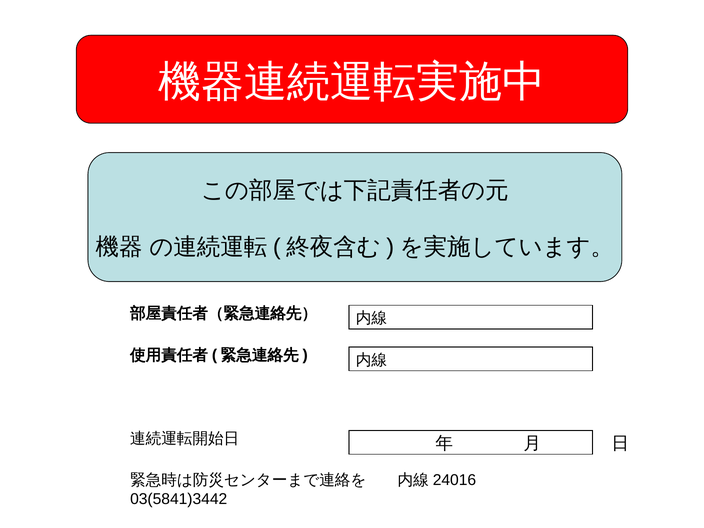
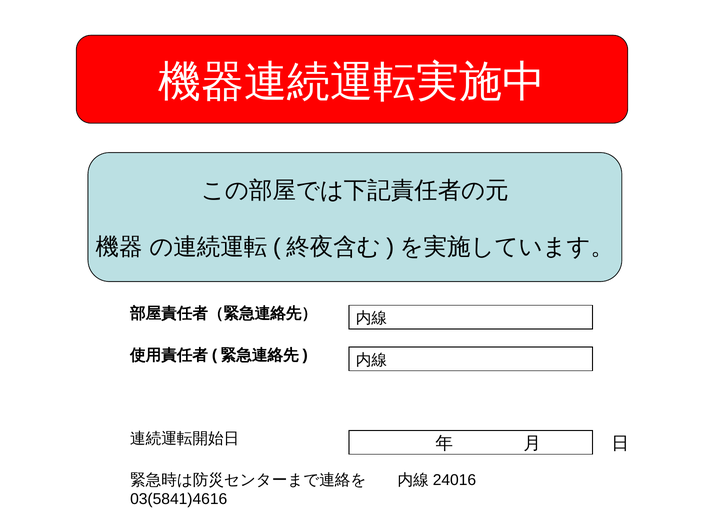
03(5841)3442: 03(5841)3442 -> 03(5841)4616
